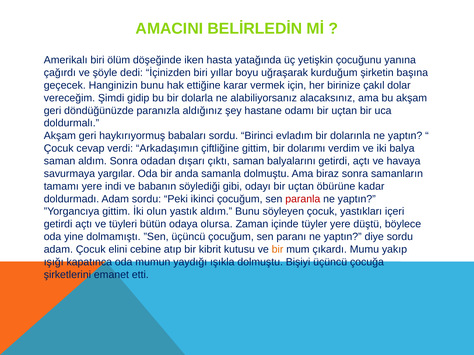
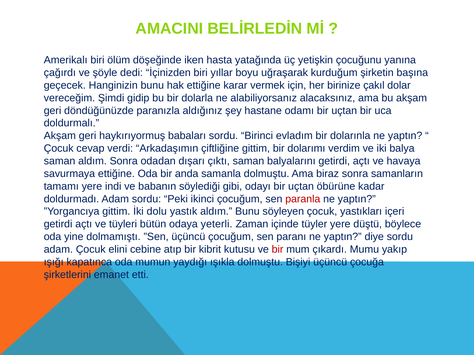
savurmaya yargılar: yargılar -> ettiğine
olun: olun -> dolu
olursa: olursa -> yeterli
bir at (278, 250) colour: orange -> red
